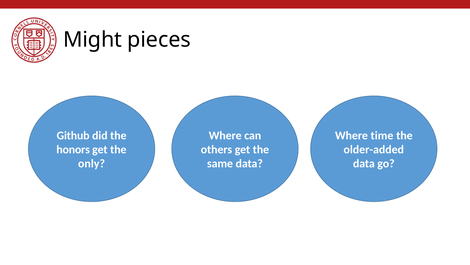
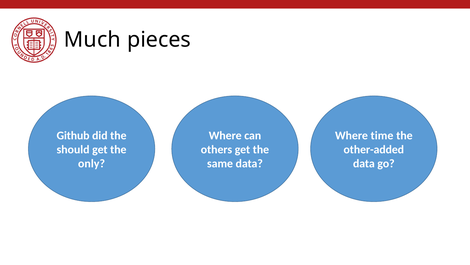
Might: Might -> Much
honors: honors -> should
older-added: older-added -> other-added
